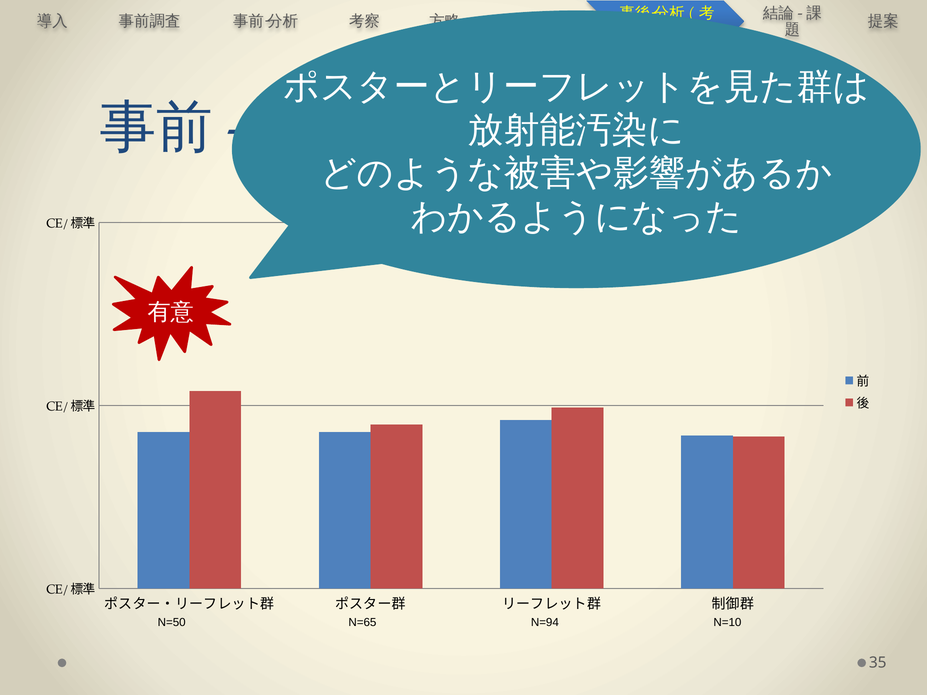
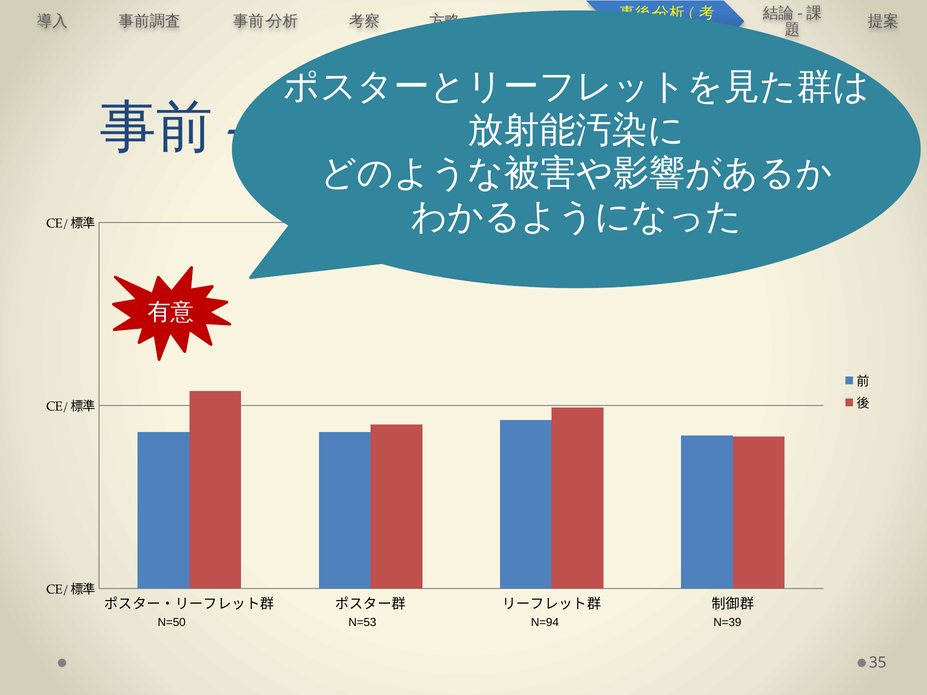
N=65: N=65 -> N=53
N=10: N=10 -> N=39
